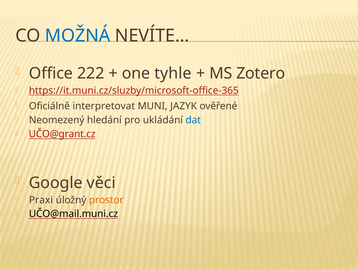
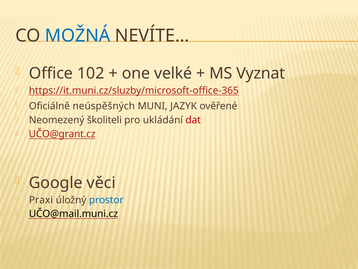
222: 222 -> 102
tyhle: tyhle -> velké
Zotero: Zotero -> Vyznat
interpretovat: interpretovat -> neúspěšných
hledání: hledání -> školiteli
dat colour: blue -> red
prostor colour: orange -> blue
